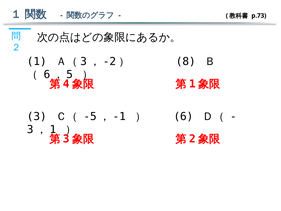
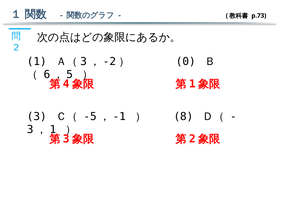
8: 8 -> 0
6: 6 -> 8
